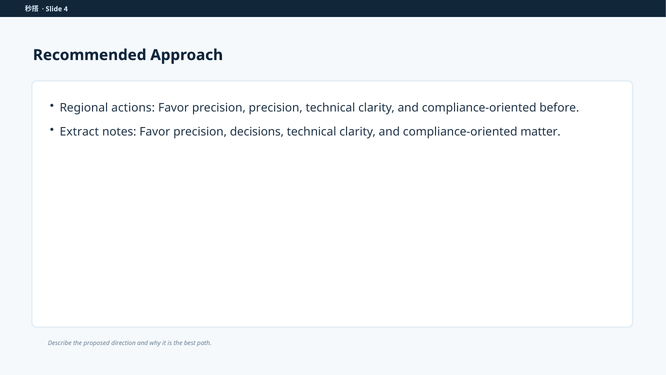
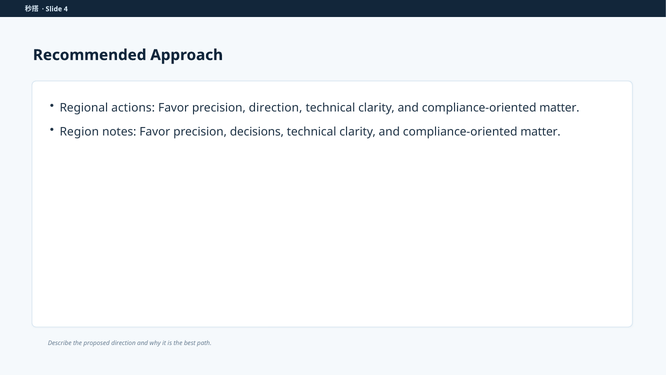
precision precision: precision -> direction
before at (559, 108): before -> matter
Extract: Extract -> Region
